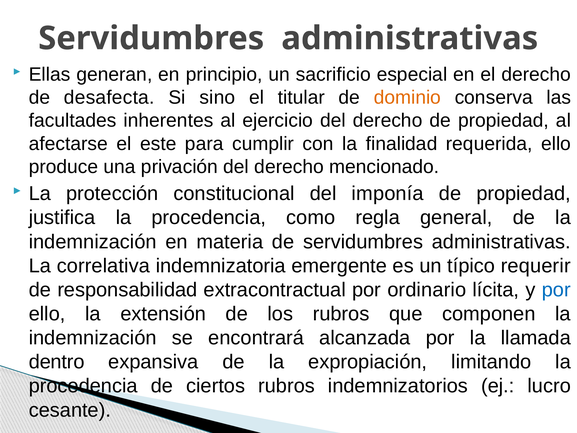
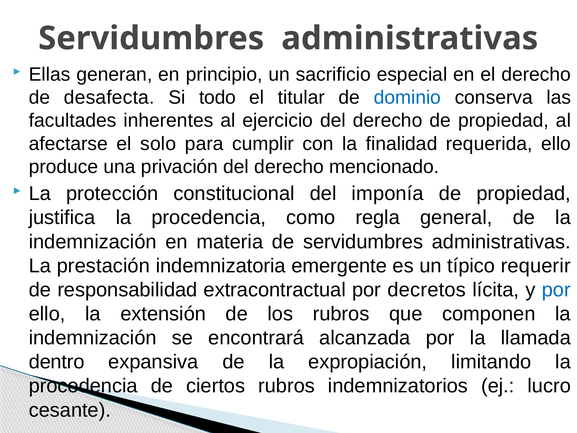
sino: sino -> todo
dominio colour: orange -> blue
este: este -> solo
correlativa: correlativa -> prestación
ordinario: ordinario -> decretos
